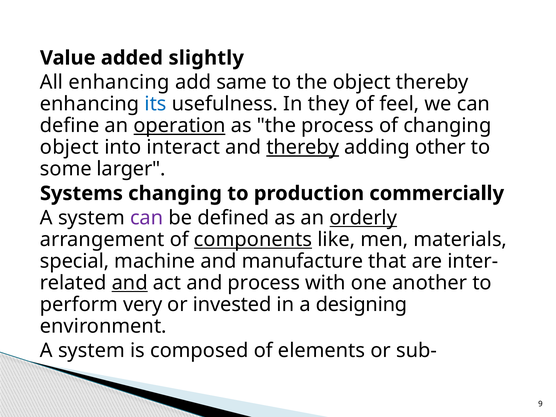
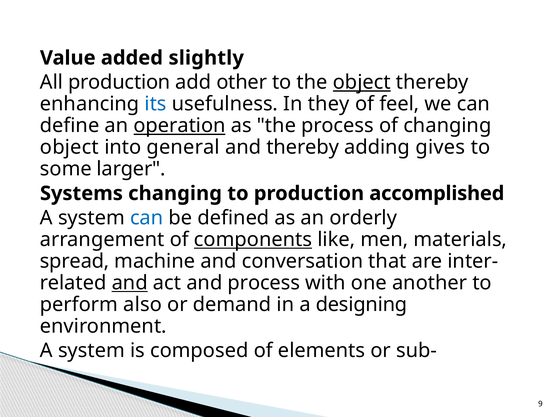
All enhancing: enhancing -> production
same: same -> other
object at (362, 82) underline: none -> present
interact: interact -> general
thereby at (303, 147) underline: present -> none
other: other -> gives
commercially: commercially -> accomplished
can at (147, 218) colour: purple -> blue
orderly underline: present -> none
special: special -> spread
manufacture: manufacture -> conversation
very: very -> also
invested: invested -> demand
